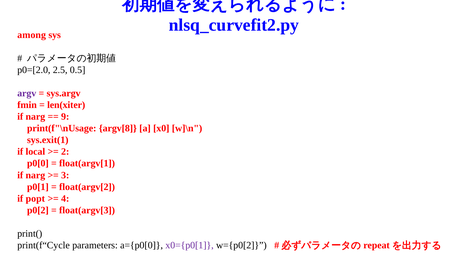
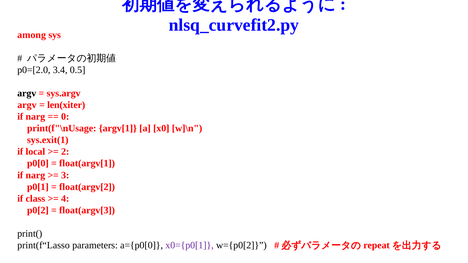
2.5: 2.5 -> 3.4
argv at (27, 93) colour: purple -> black
fmin at (27, 105): fmin -> argv
9: 9 -> 0
argv[8: argv[8 -> argv[1
popt: popt -> class
print(f“Cycle: print(f“Cycle -> print(f“Lasso
